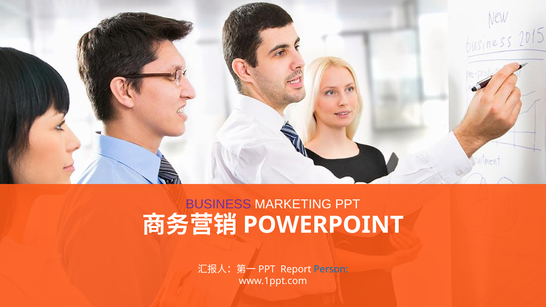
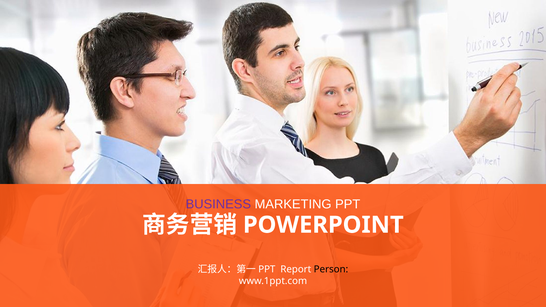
Person colour: blue -> black
